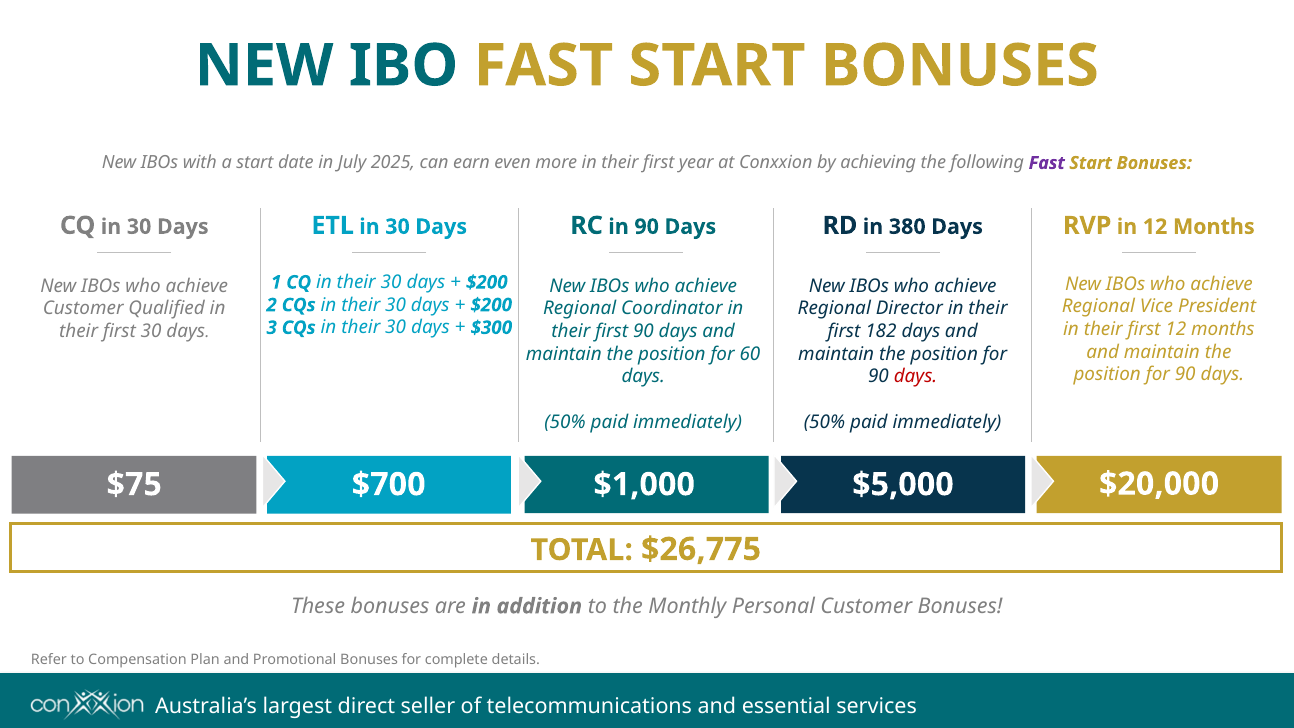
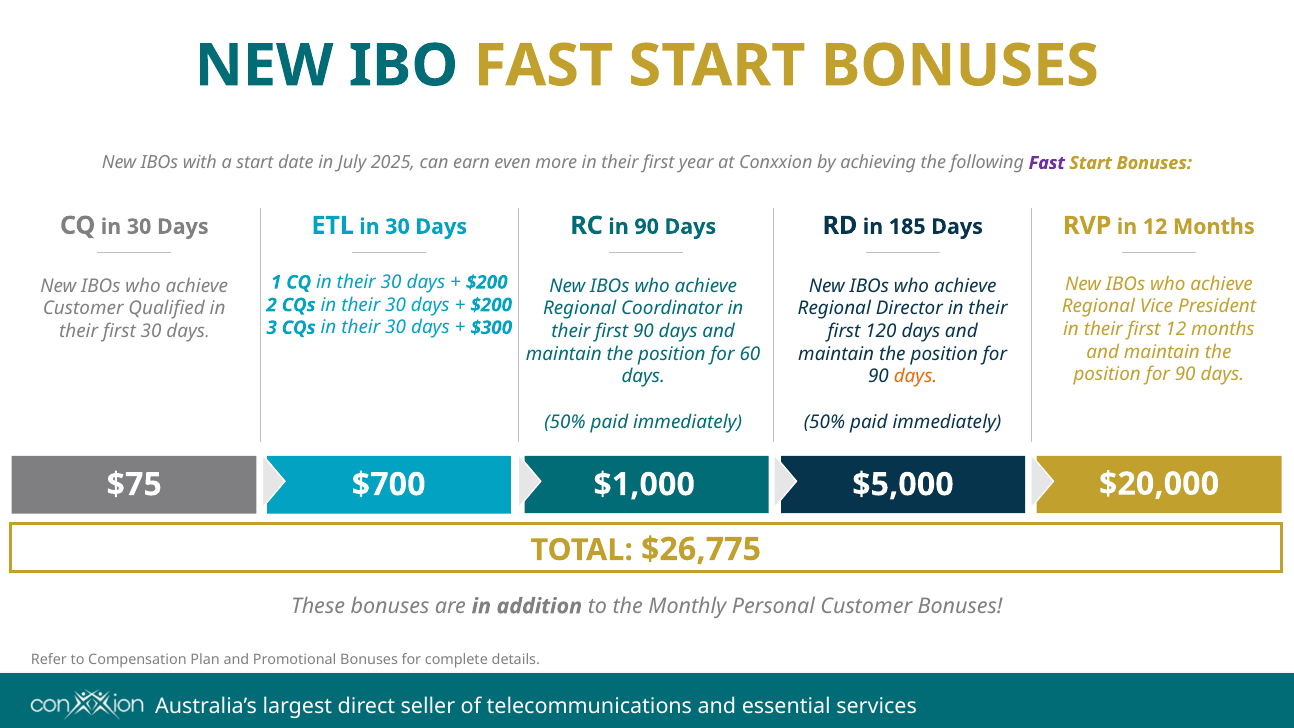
380: 380 -> 185
182: 182 -> 120
days at (916, 377) colour: red -> orange
